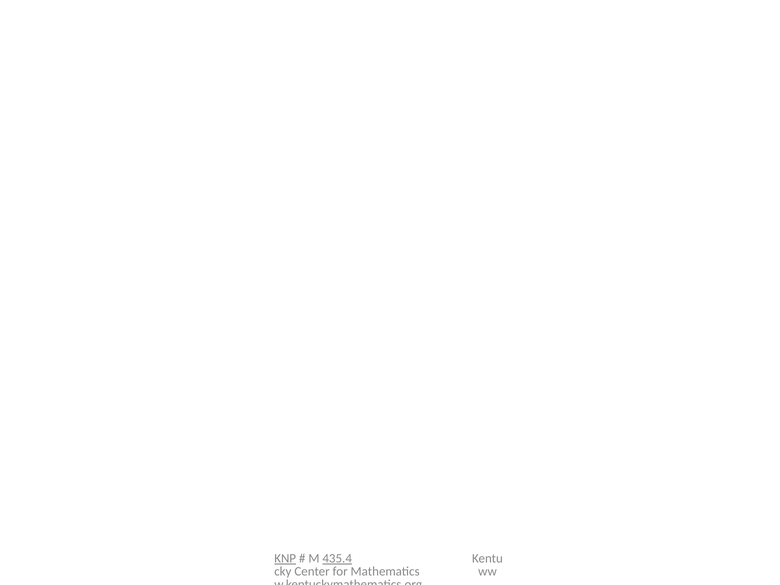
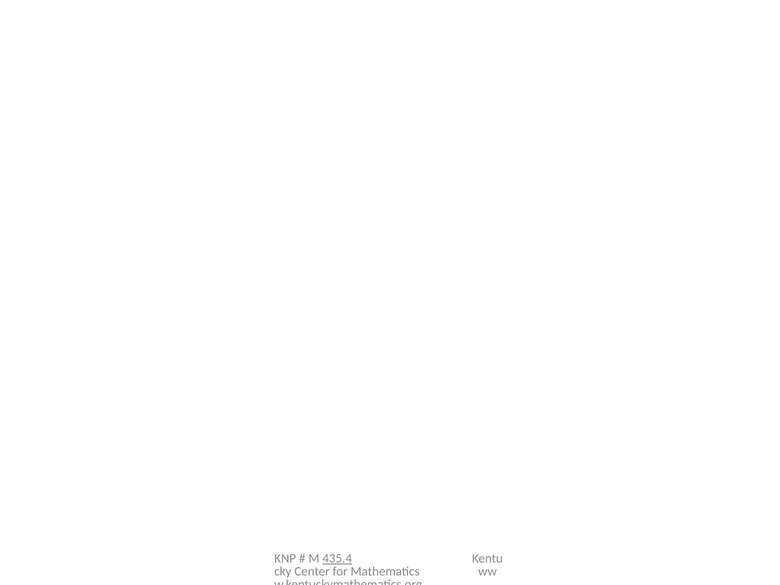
KNP underline: present -> none
